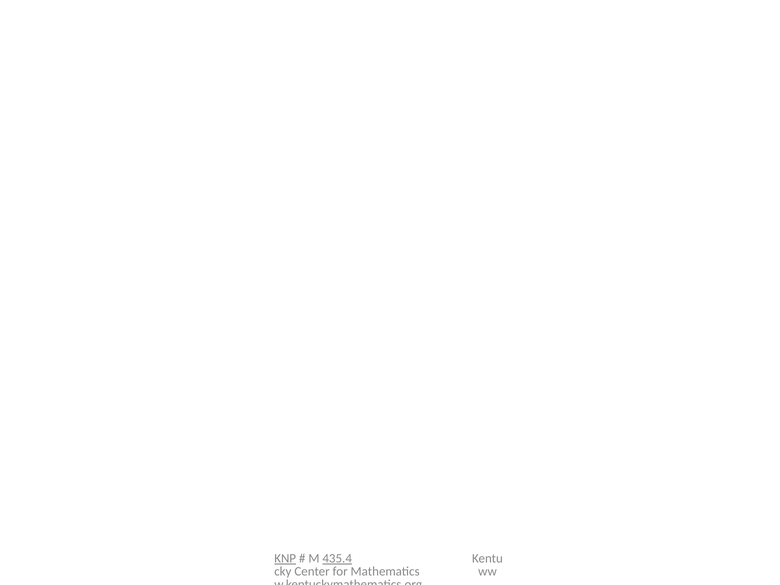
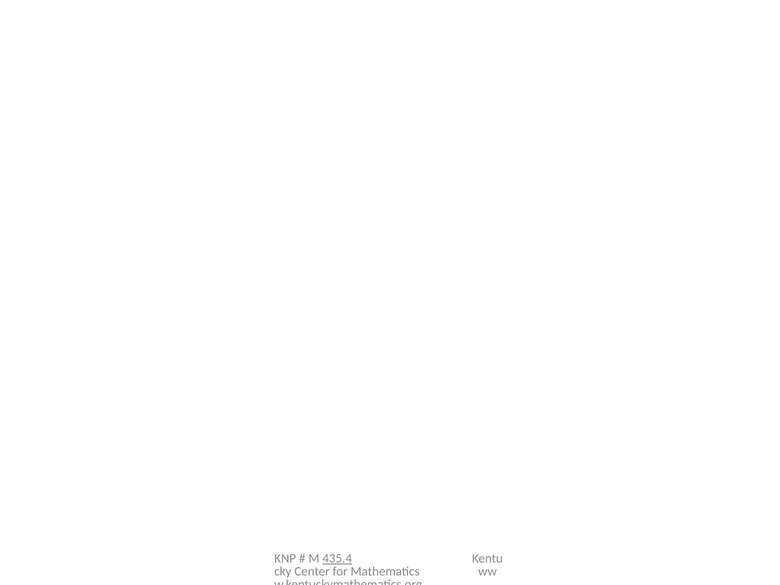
KNP underline: present -> none
